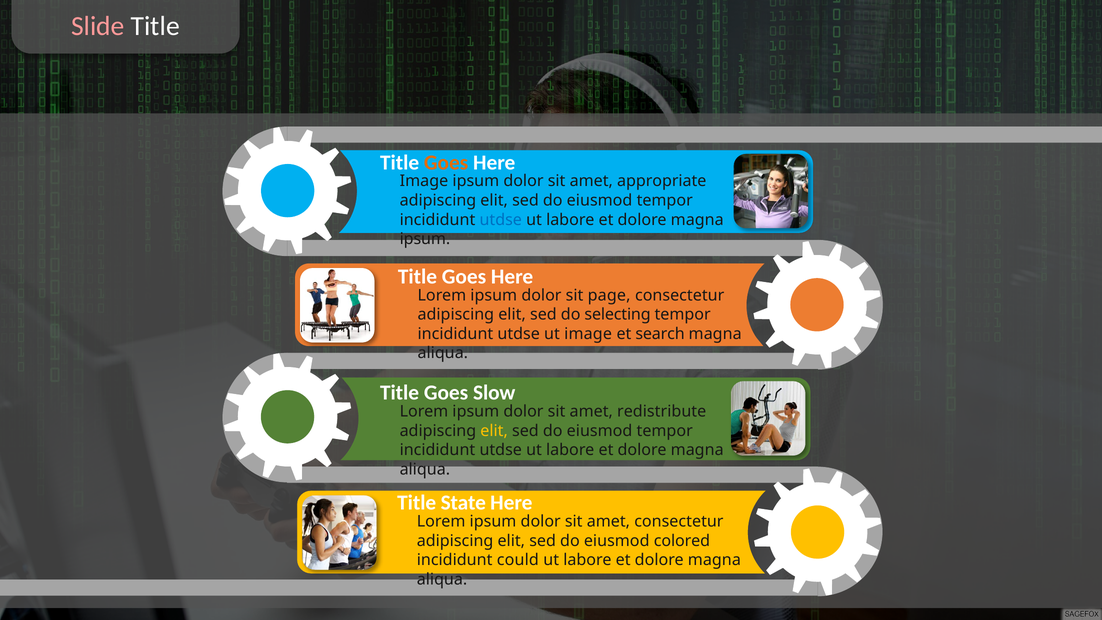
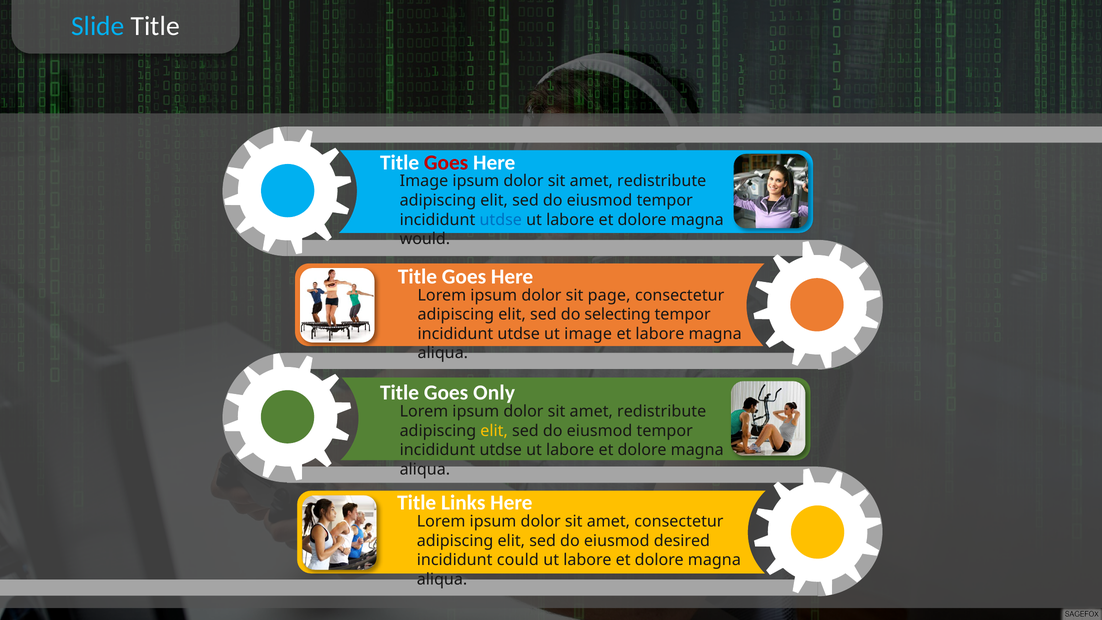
Slide colour: pink -> light blue
Goes at (446, 163) colour: orange -> red
appropriate at (662, 181): appropriate -> redistribute
ipsum at (425, 239): ipsum -> would
et search: search -> labore
Slow: Slow -> Only
State: State -> Links
colored: colored -> desired
